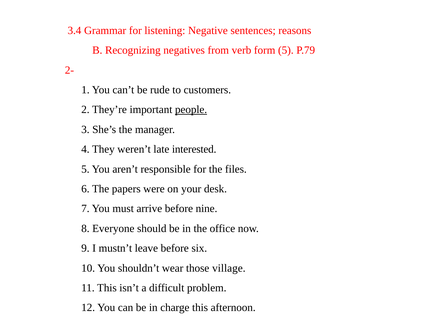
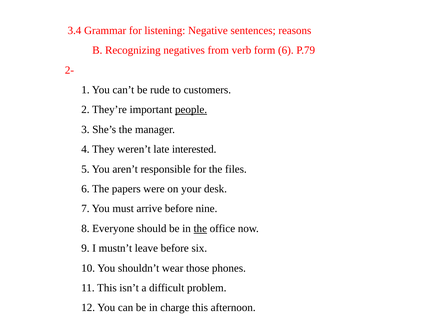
form 5: 5 -> 6
the at (200, 228) underline: none -> present
village: village -> phones
